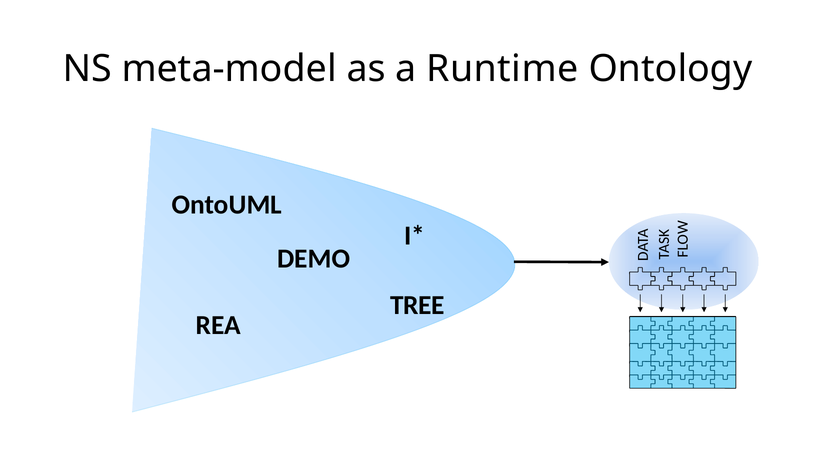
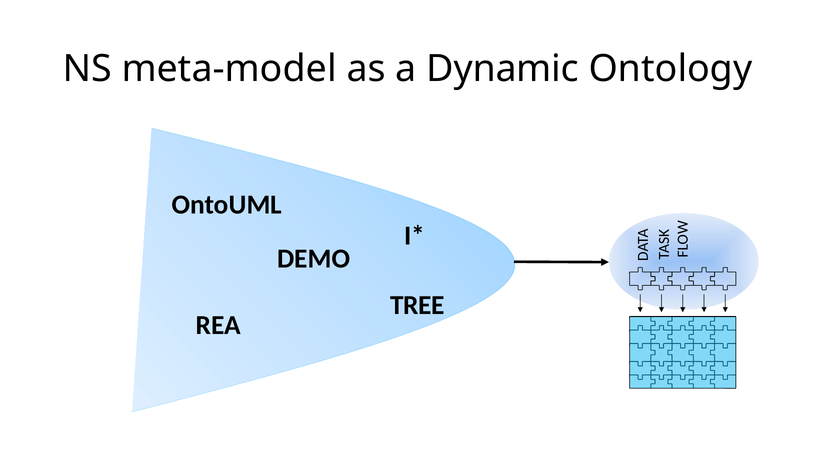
Runtime: Runtime -> Dynamic
